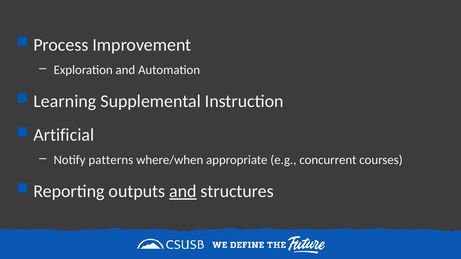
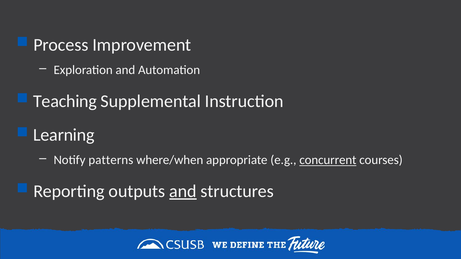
Learning: Learning -> Teaching
Artificial: Artificial -> Learning
concurrent underline: none -> present
